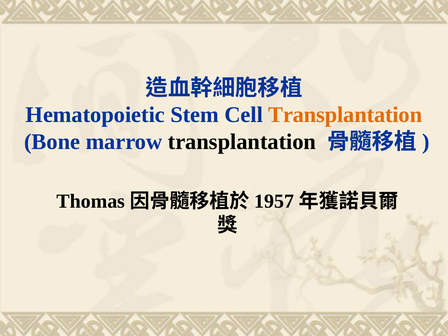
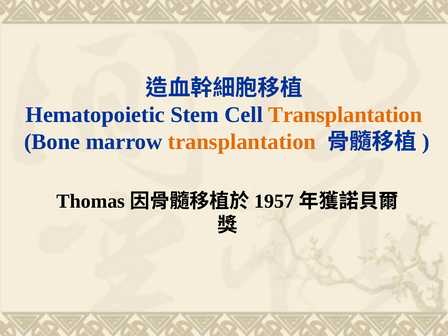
transplantation at (242, 142) colour: black -> orange
